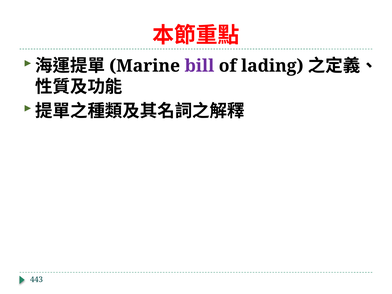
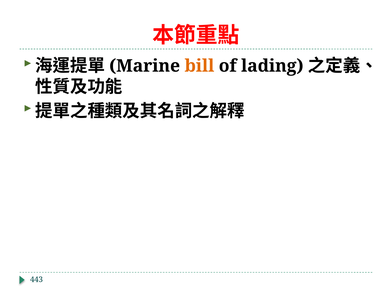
bill colour: purple -> orange
